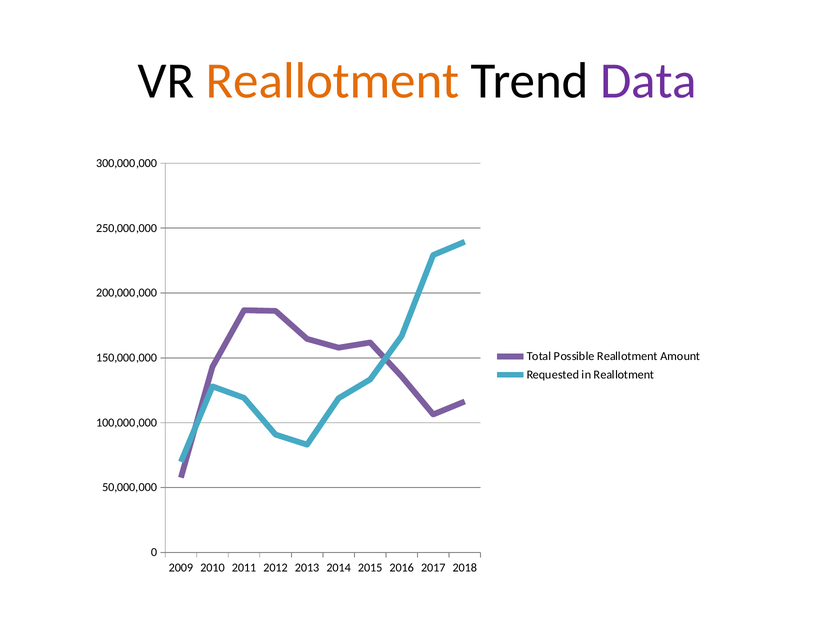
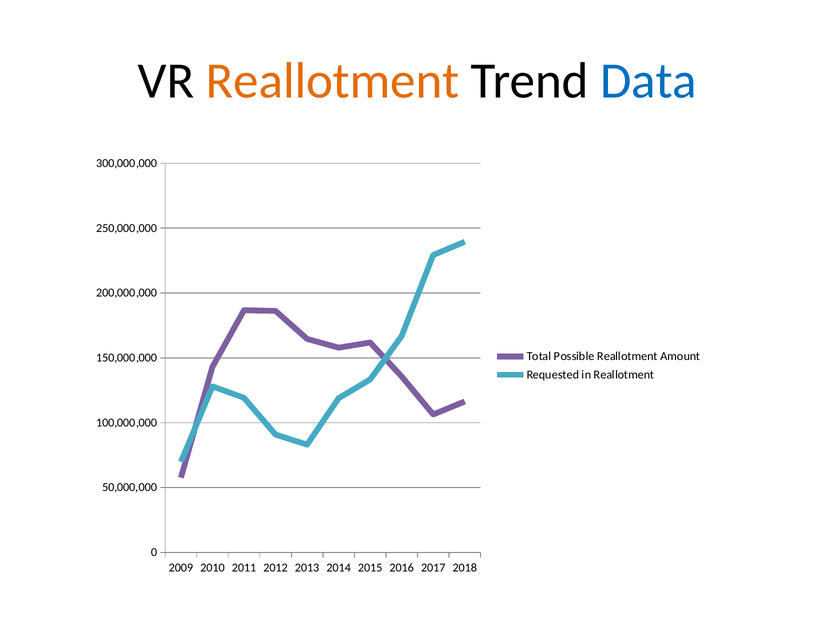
Data colour: purple -> blue
